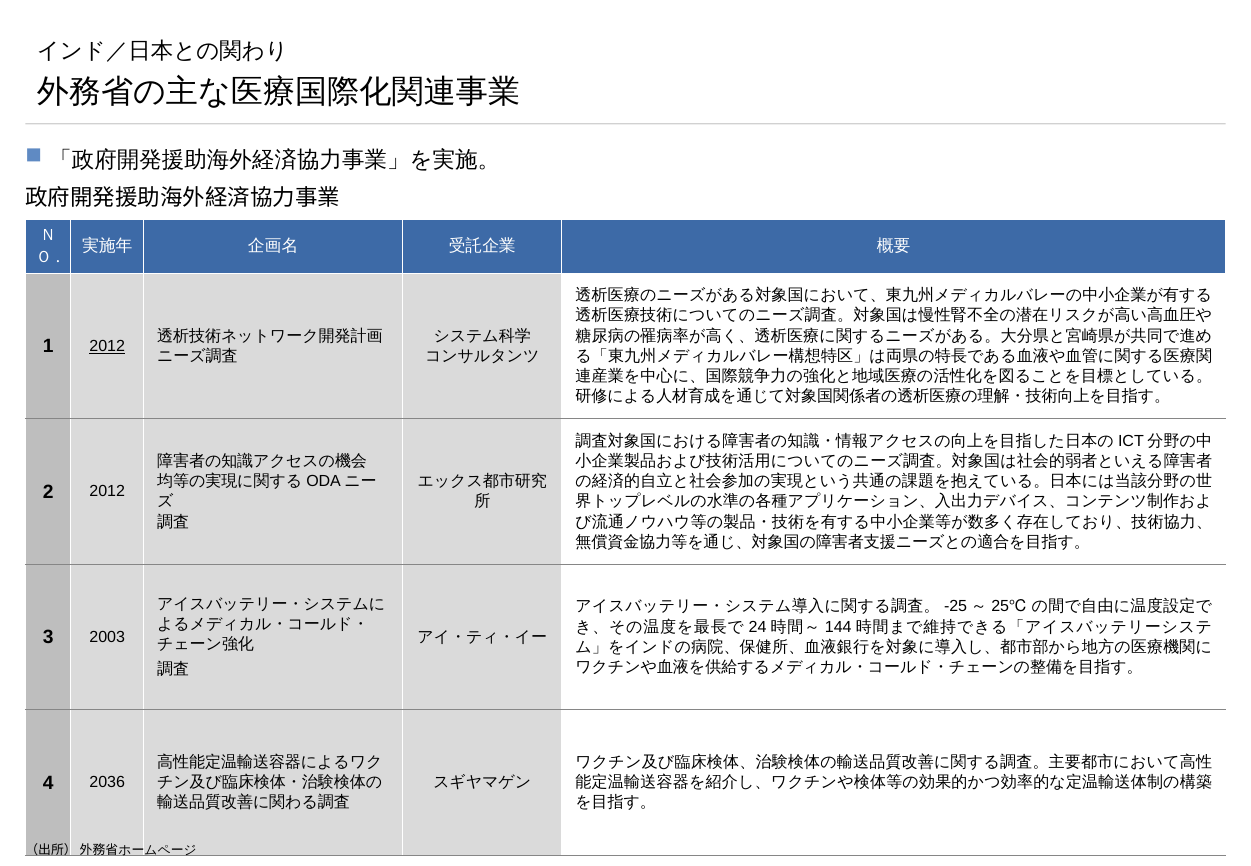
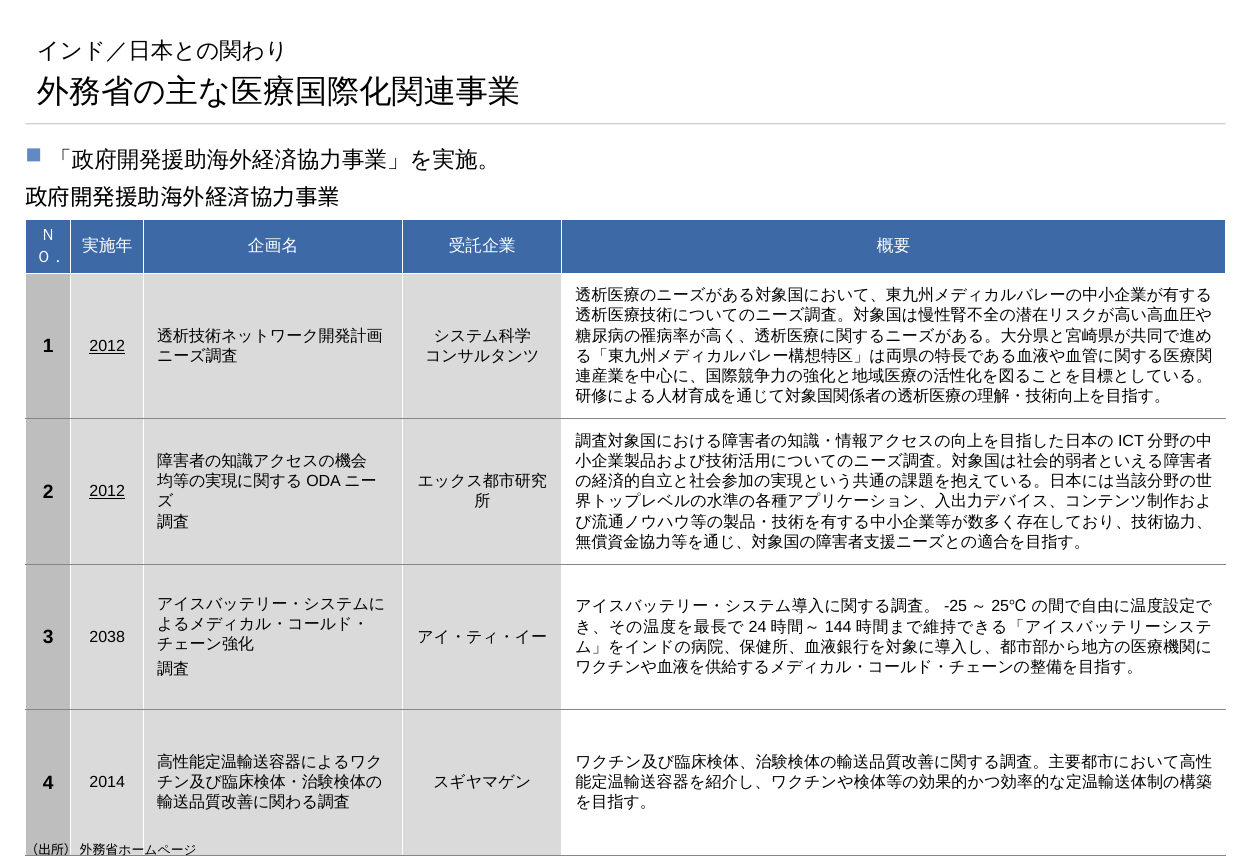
2012 at (107, 492) underline: none -> present
2003: 2003 -> 2038
2036: 2036 -> 2014
